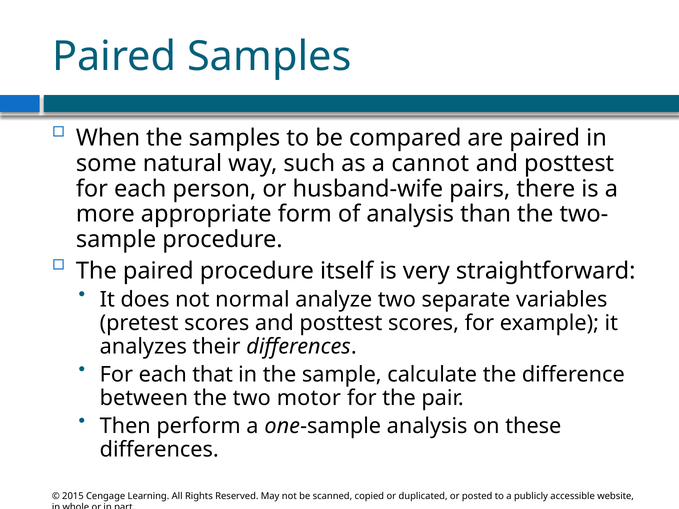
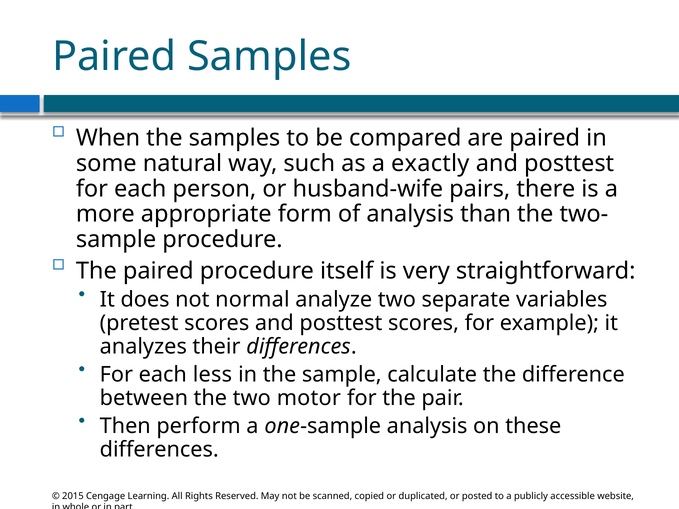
cannot: cannot -> exactly
that: that -> less
